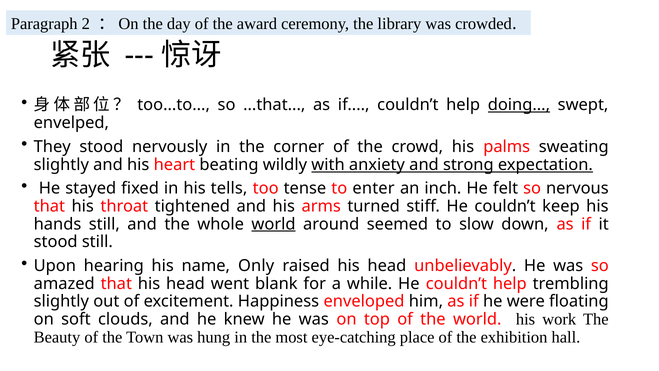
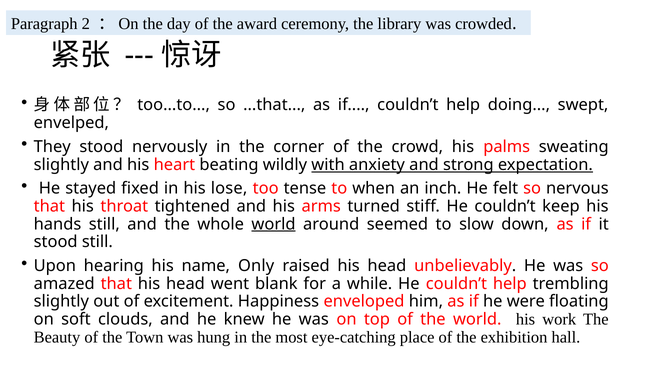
doing underline: present -> none
tells: tells -> lose
enter: enter -> when
